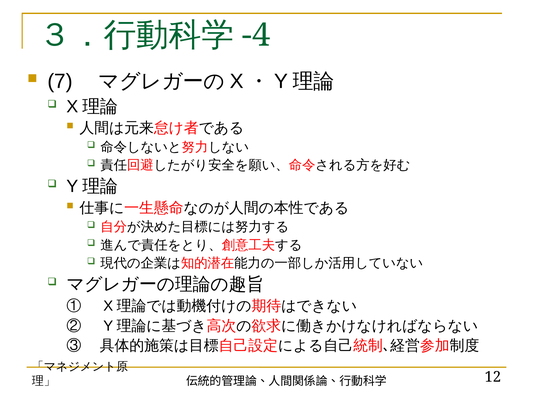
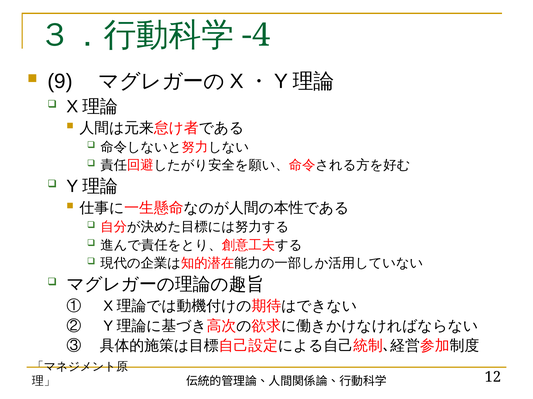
7: 7 -> 9
